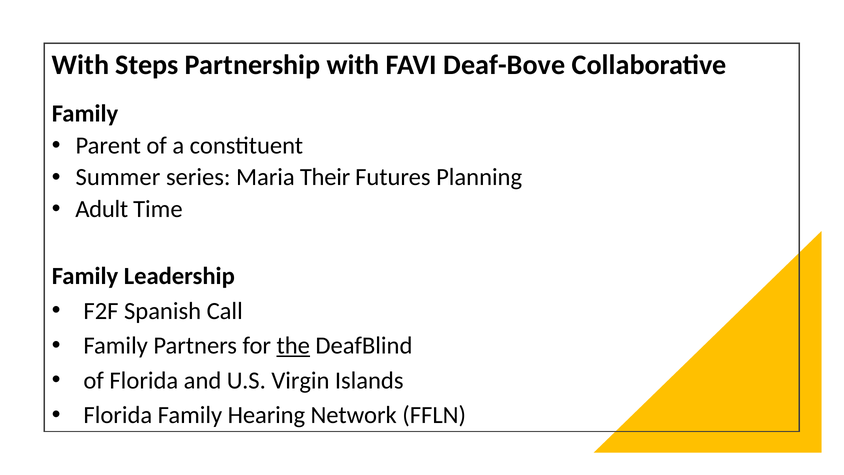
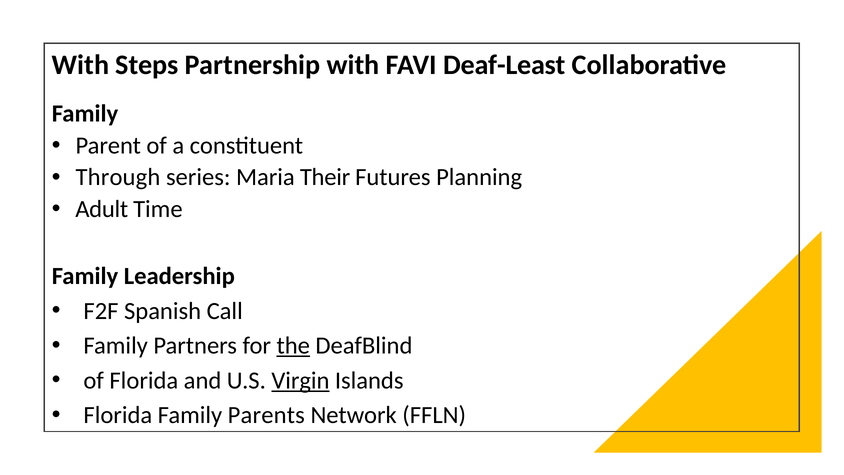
Deaf-Bove: Deaf-Bove -> Deaf-Least
Summer: Summer -> Through
Virgin underline: none -> present
Hearing: Hearing -> Parents
